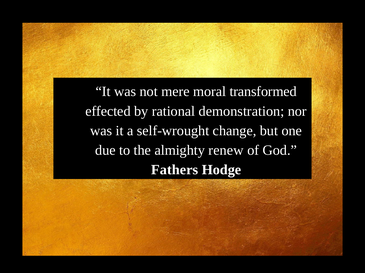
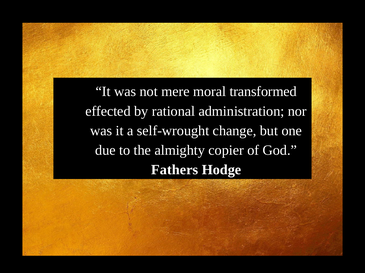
demonstration: demonstration -> administration
renew: renew -> copier
